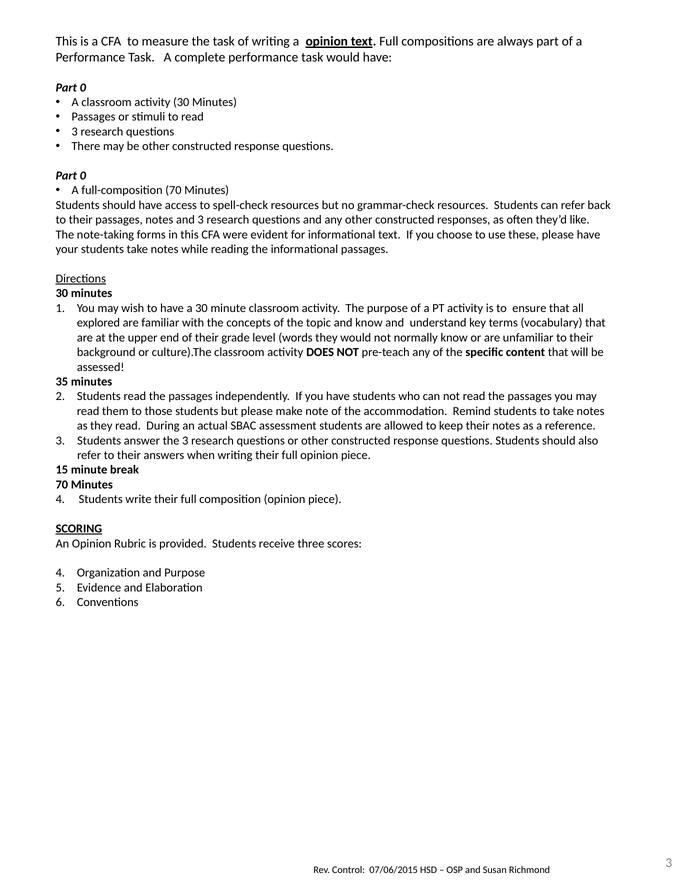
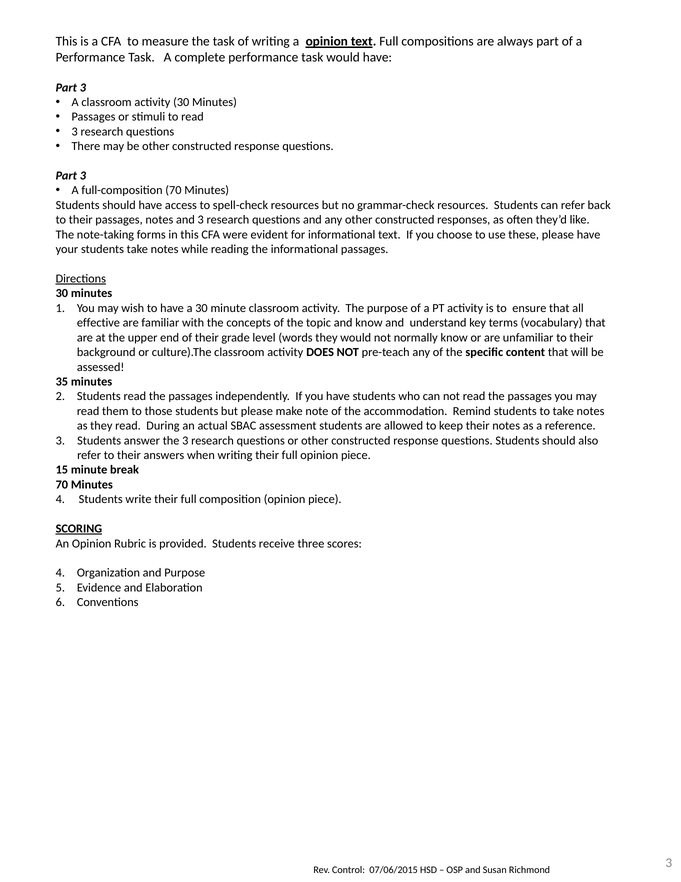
0 at (83, 87): 0 -> 3
0 at (83, 176): 0 -> 3
explored: explored -> effective
